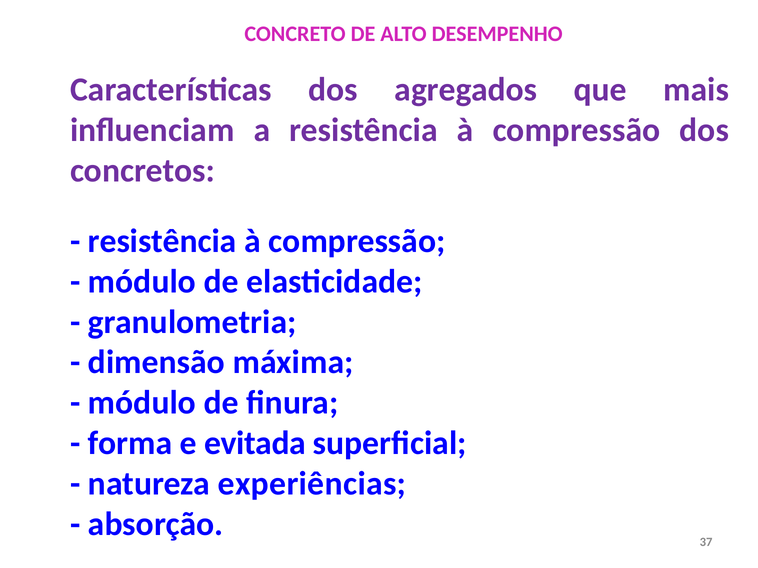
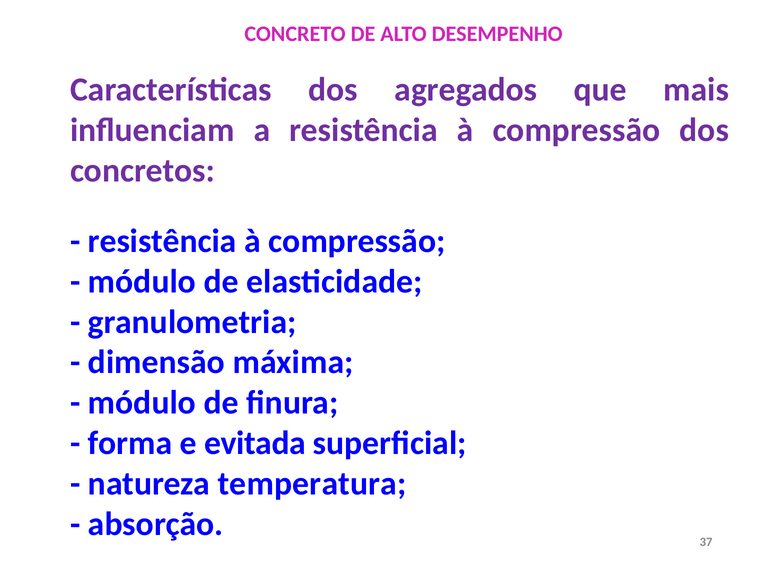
experiências: experiências -> temperatura
